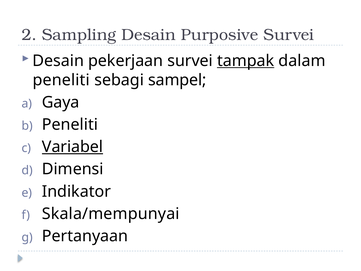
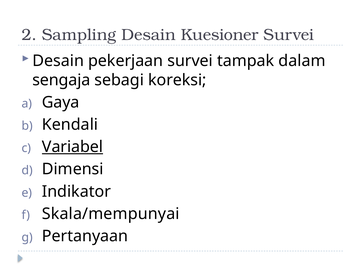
Purposive: Purposive -> Kuesioner
tampak underline: present -> none
peneliti at (61, 80): peneliti -> sengaja
sampel: sampel -> koreksi
Peneliti at (70, 124): Peneliti -> Kendali
